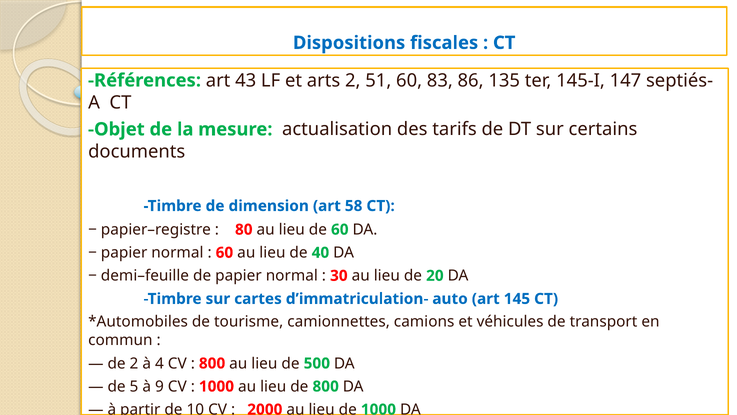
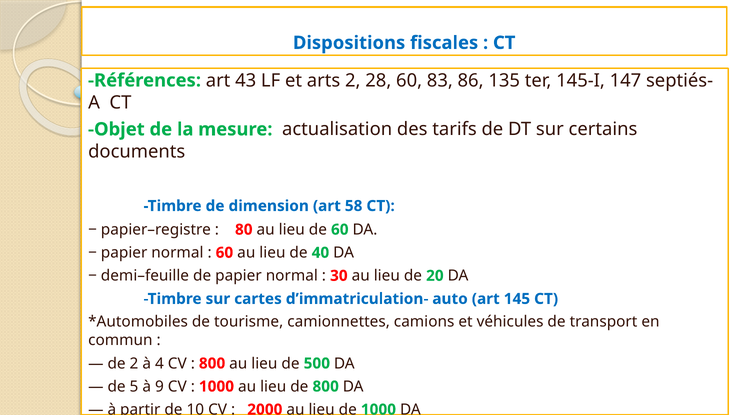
51: 51 -> 28
